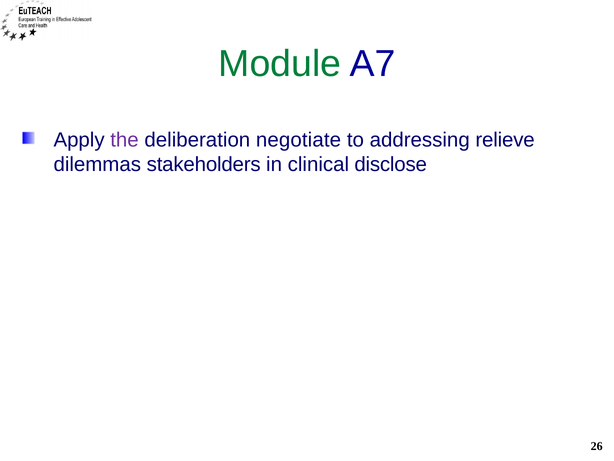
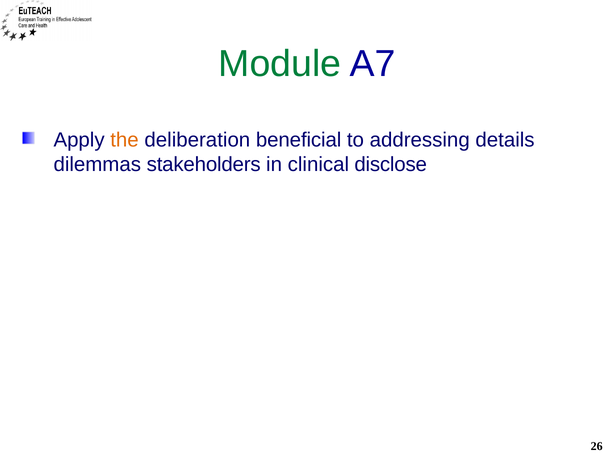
the colour: purple -> orange
negotiate: negotiate -> beneficial
relieve: relieve -> details
